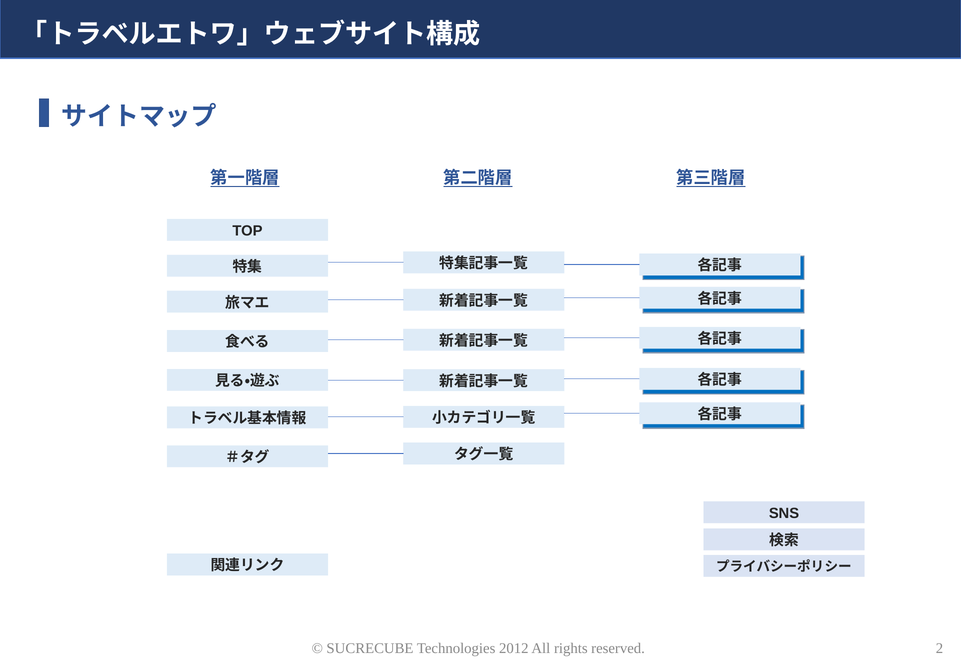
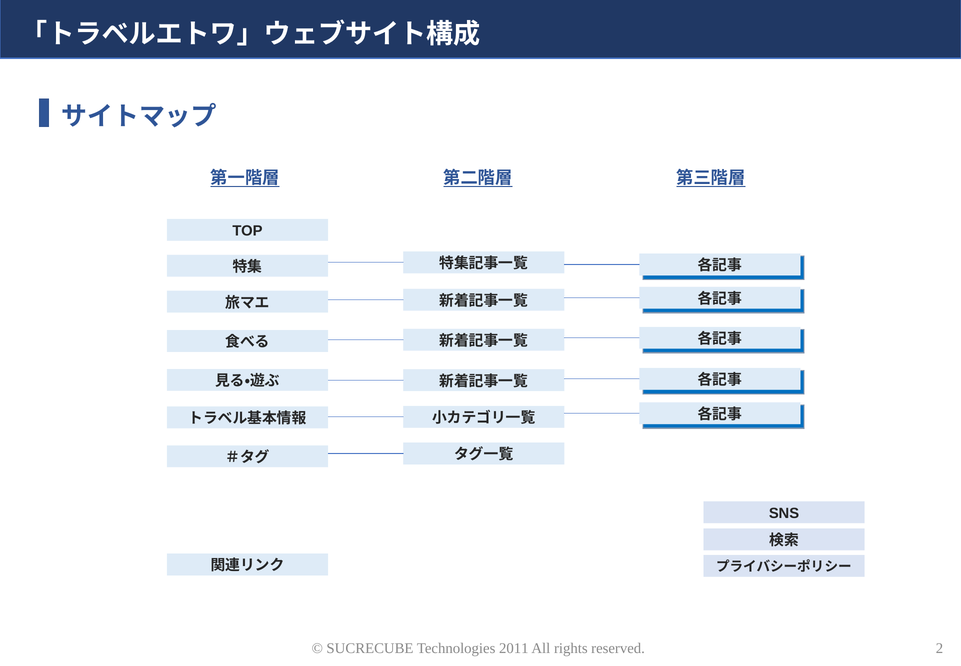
2012: 2012 -> 2011
